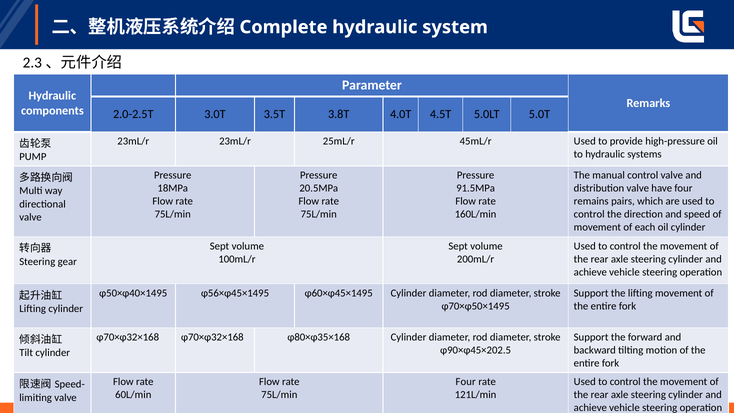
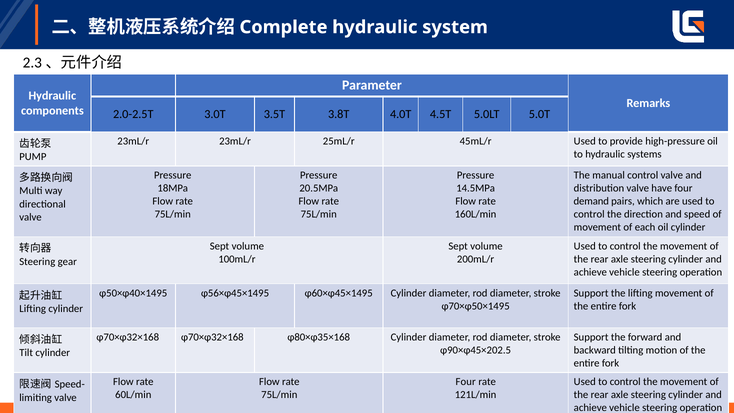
91.5MPa: 91.5MPa -> 14.5MPa
remains: remains -> demand
